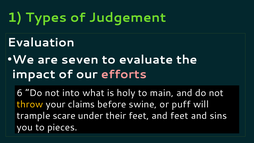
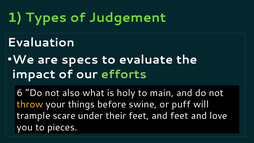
seven: seven -> specs
efforts colour: pink -> light green
into: into -> also
claims: claims -> things
sins: sins -> love
